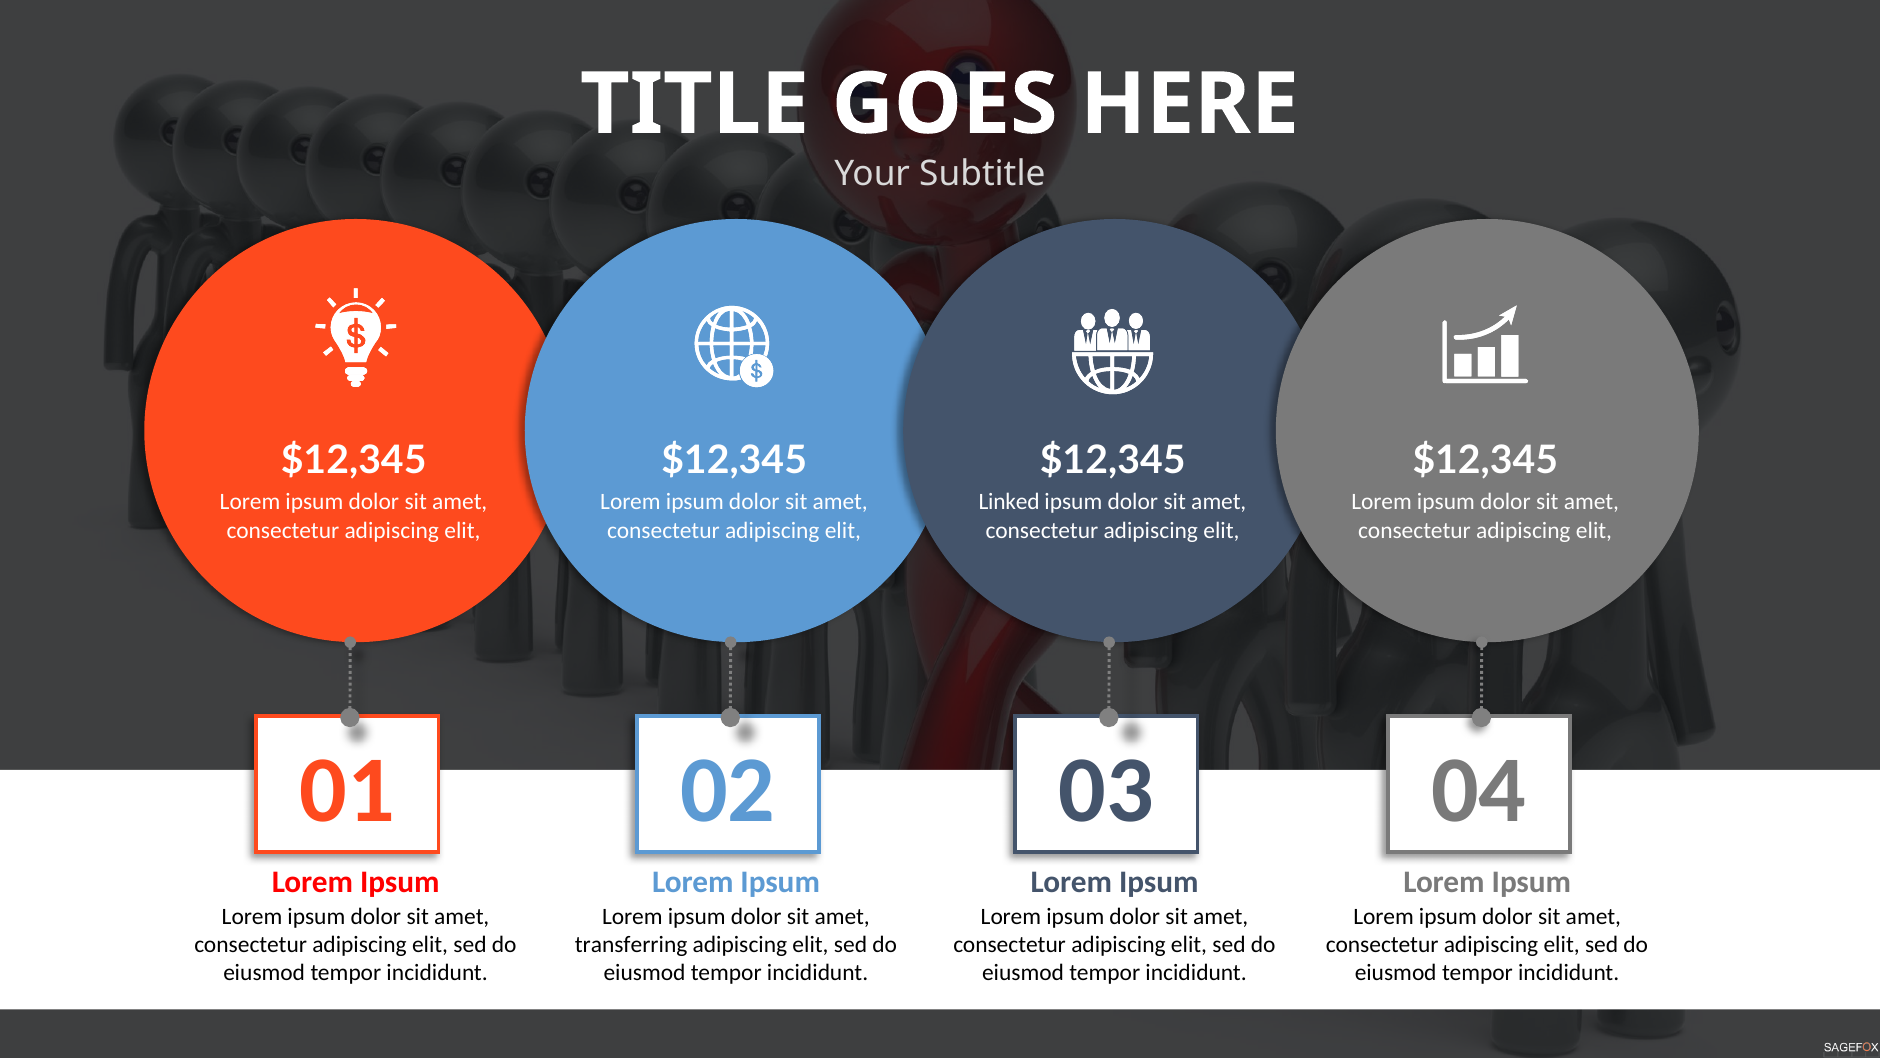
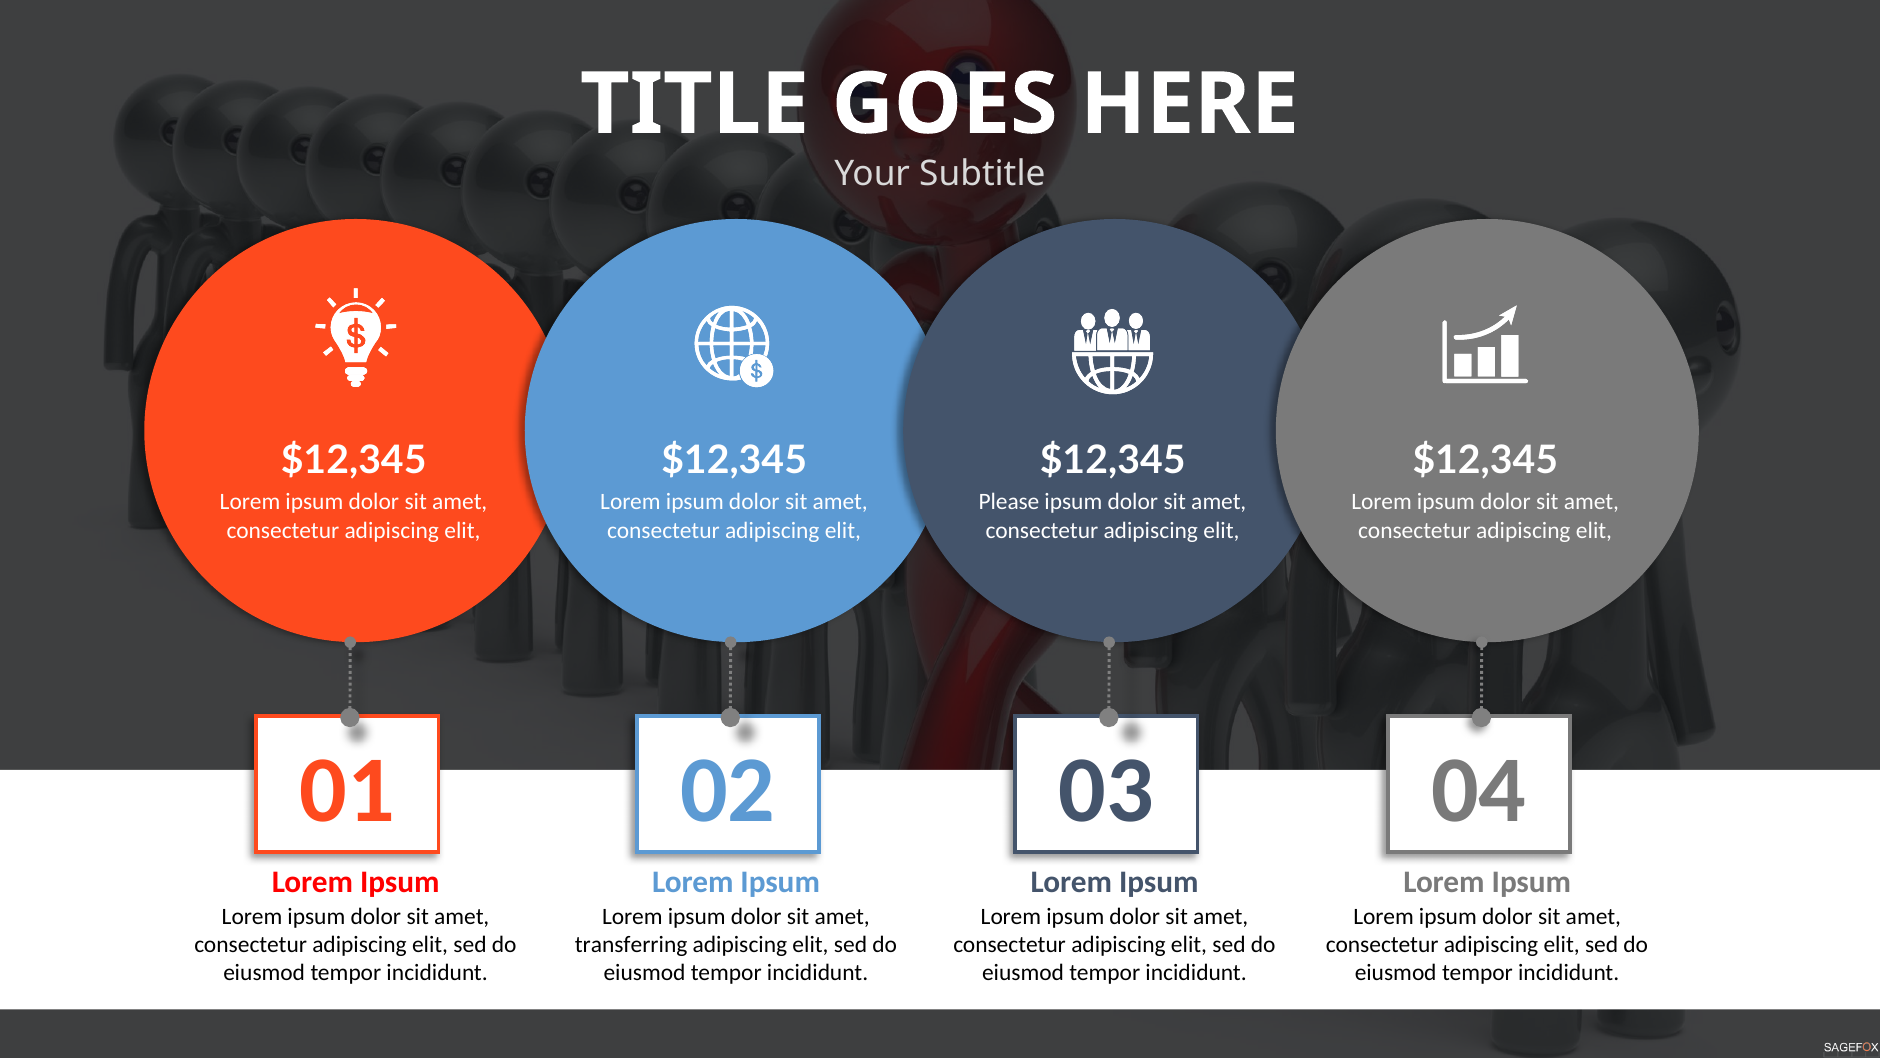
Linked: Linked -> Please
